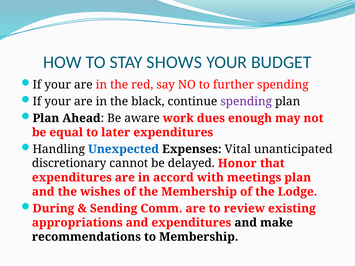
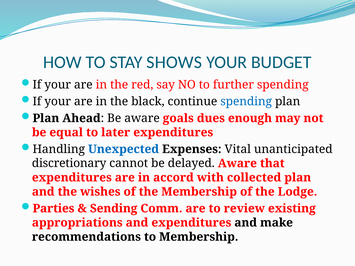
spending at (246, 102) colour: purple -> blue
work: work -> goals
delayed Honor: Honor -> Aware
meetings: meetings -> collected
During: During -> Parties
